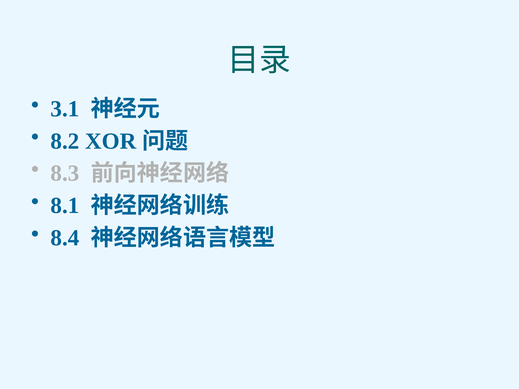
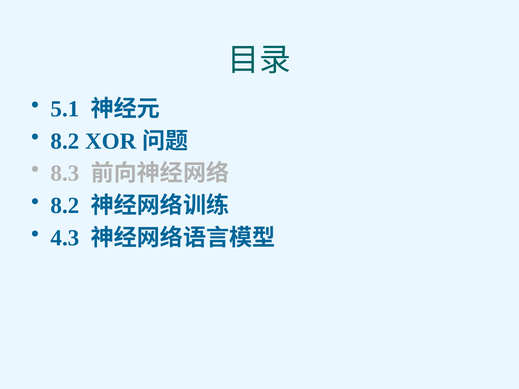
3.1: 3.1 -> 5.1
8.1 at (65, 206): 8.1 -> 8.2
8.4: 8.4 -> 4.3
